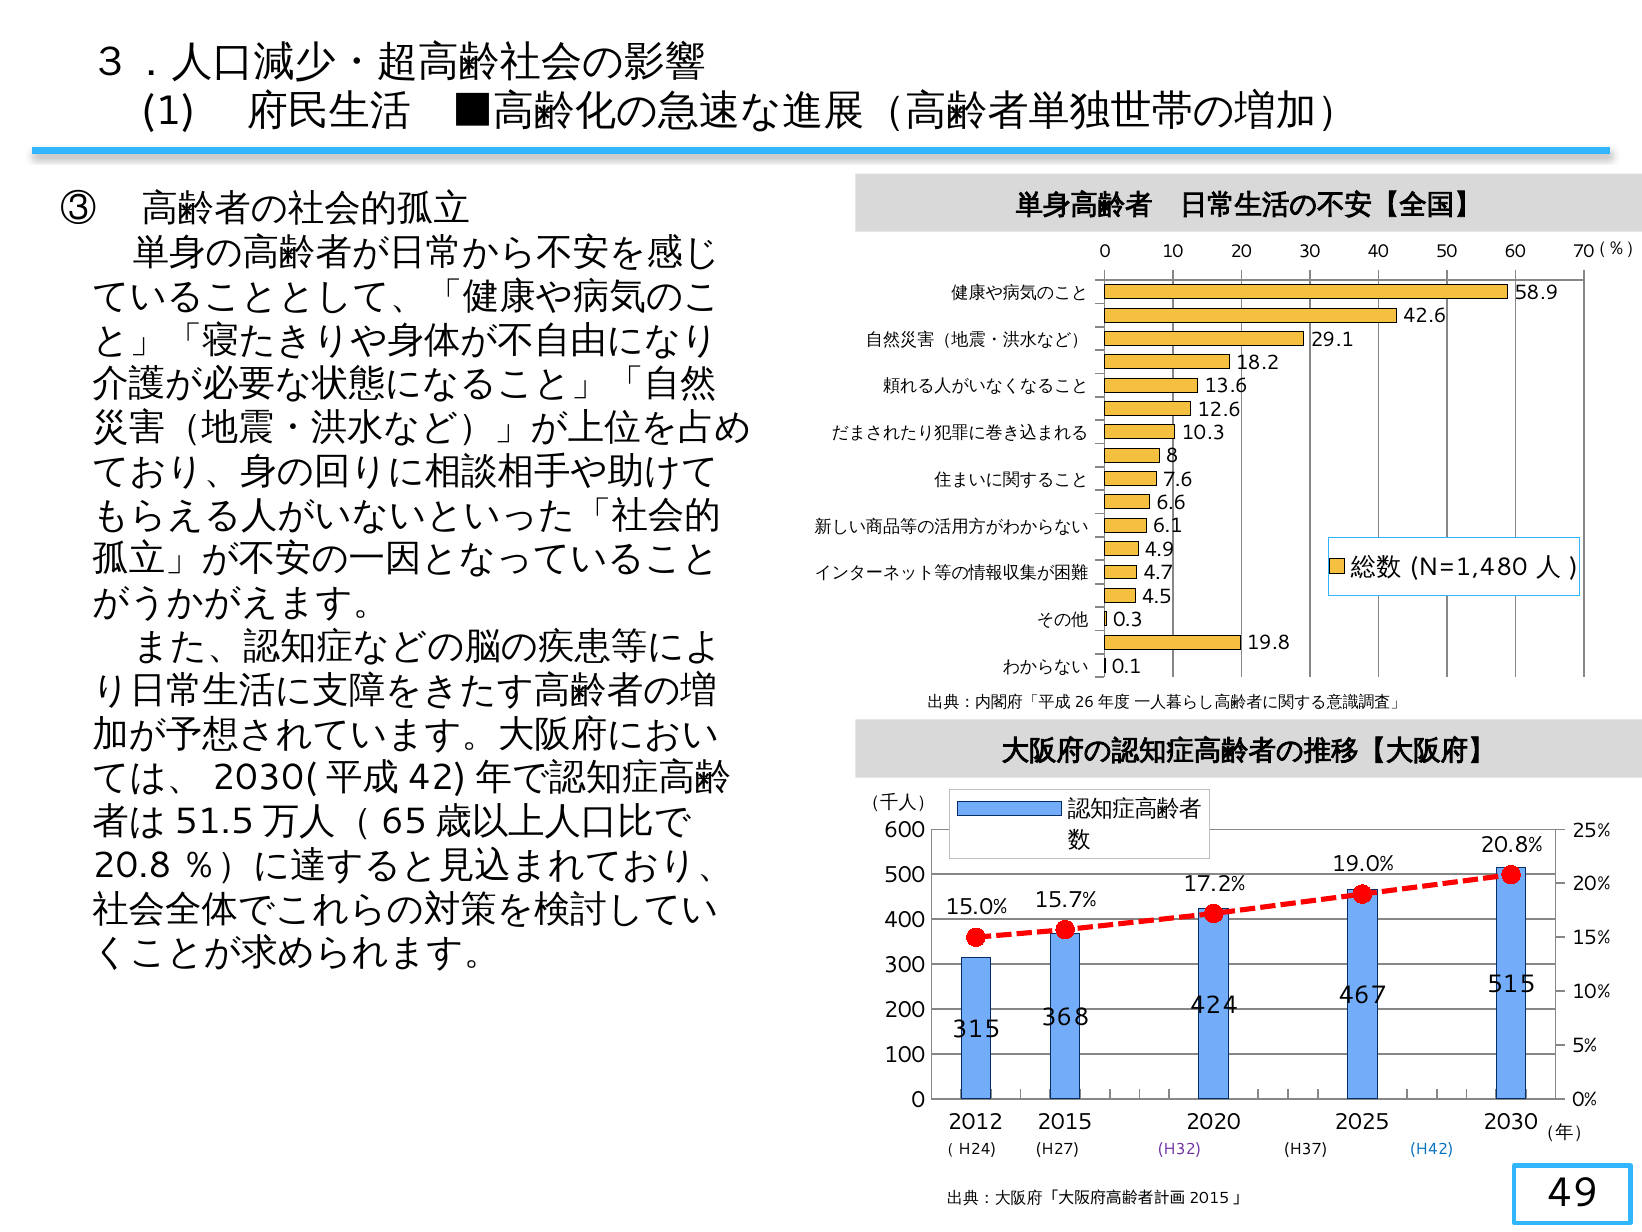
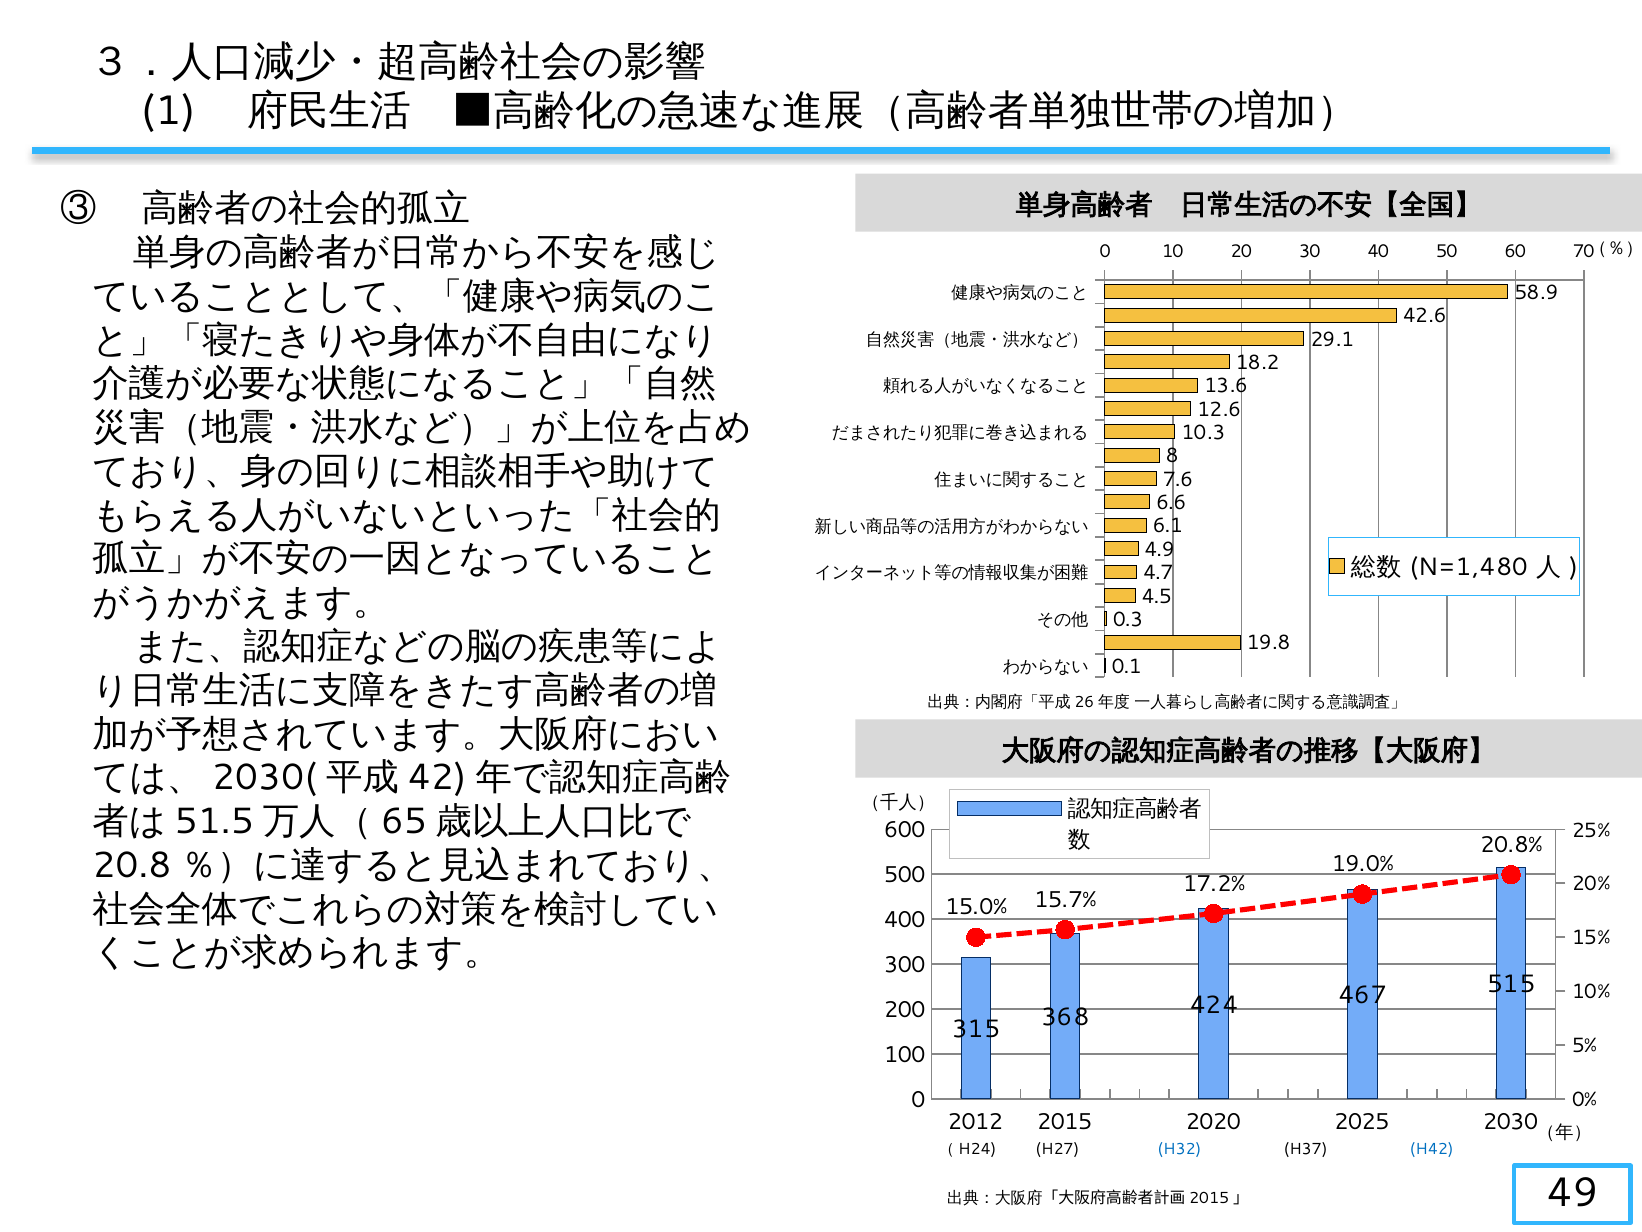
H32 colour: purple -> blue
